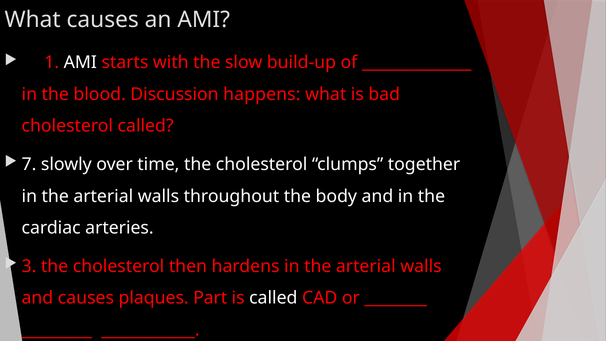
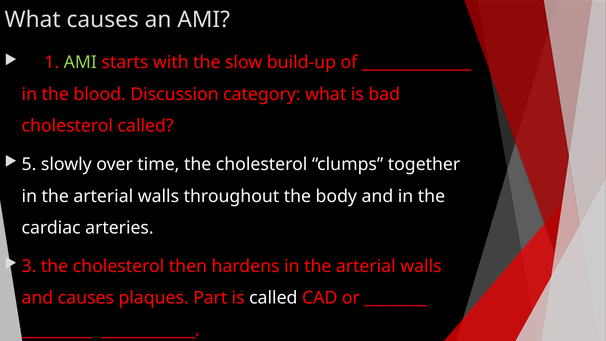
AMI at (80, 62) colour: white -> light green
happens: happens -> category
7: 7 -> 5
